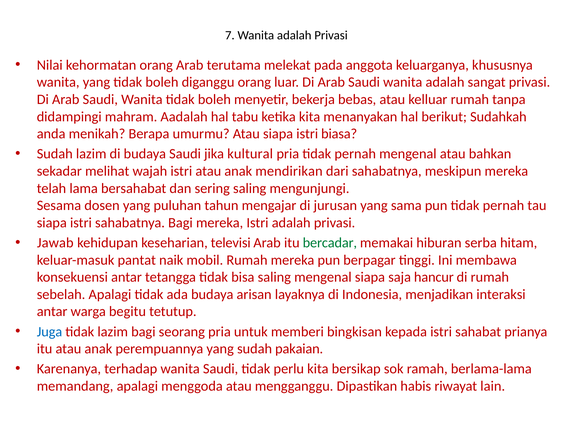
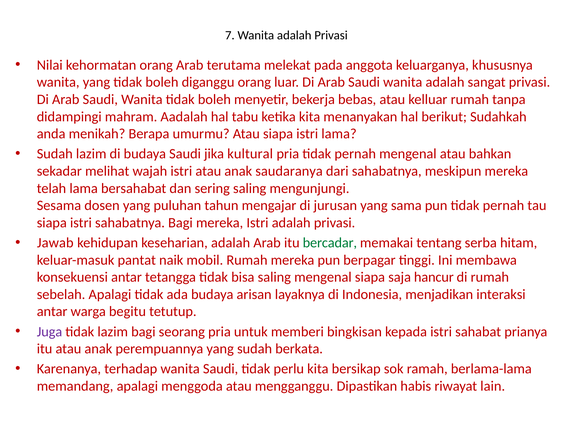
istri biasa: biasa -> lama
mendirikan: mendirikan -> saudaranya
keseharian televisi: televisi -> adalah
hiburan: hiburan -> tentang
Juga colour: blue -> purple
pakaian: pakaian -> berkata
